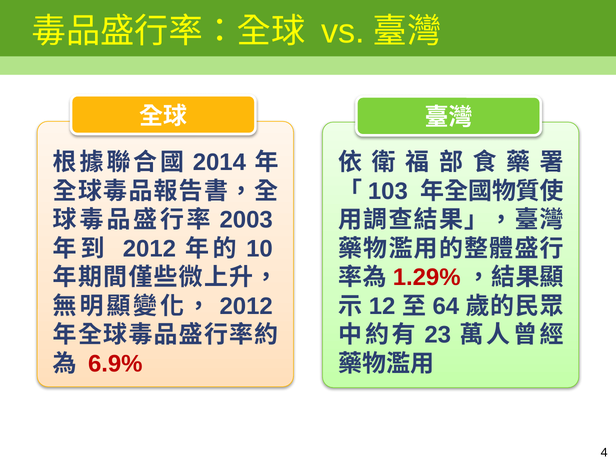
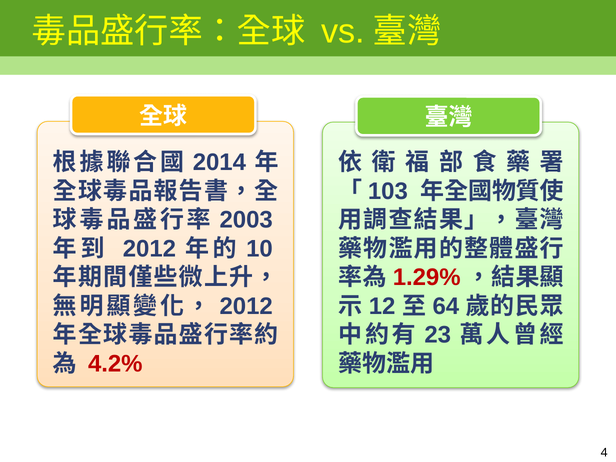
6.9%: 6.9% -> 4.2%
